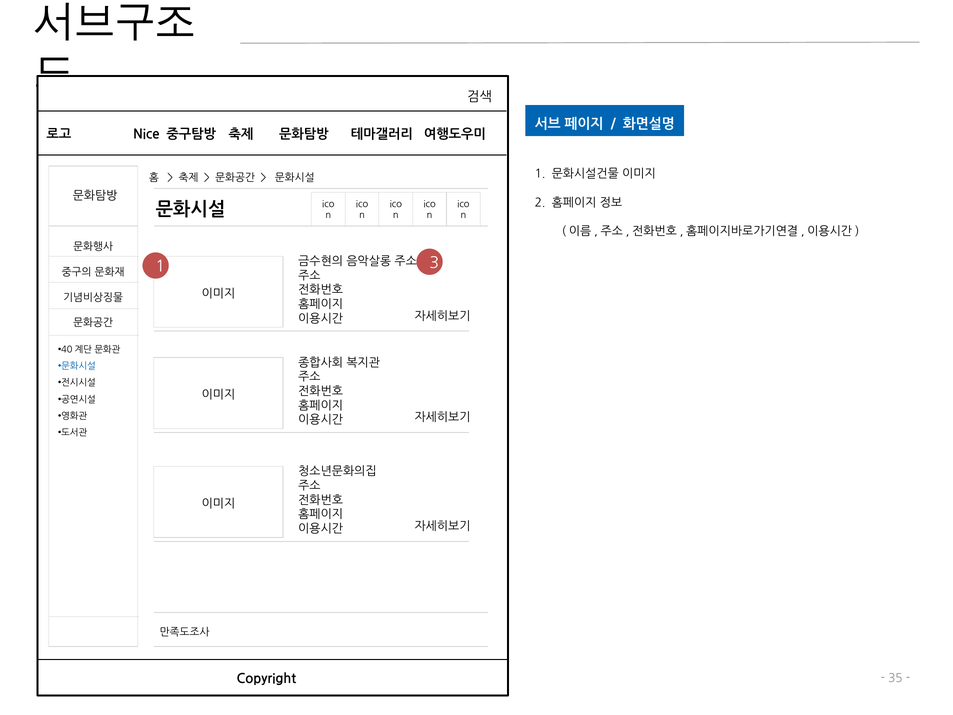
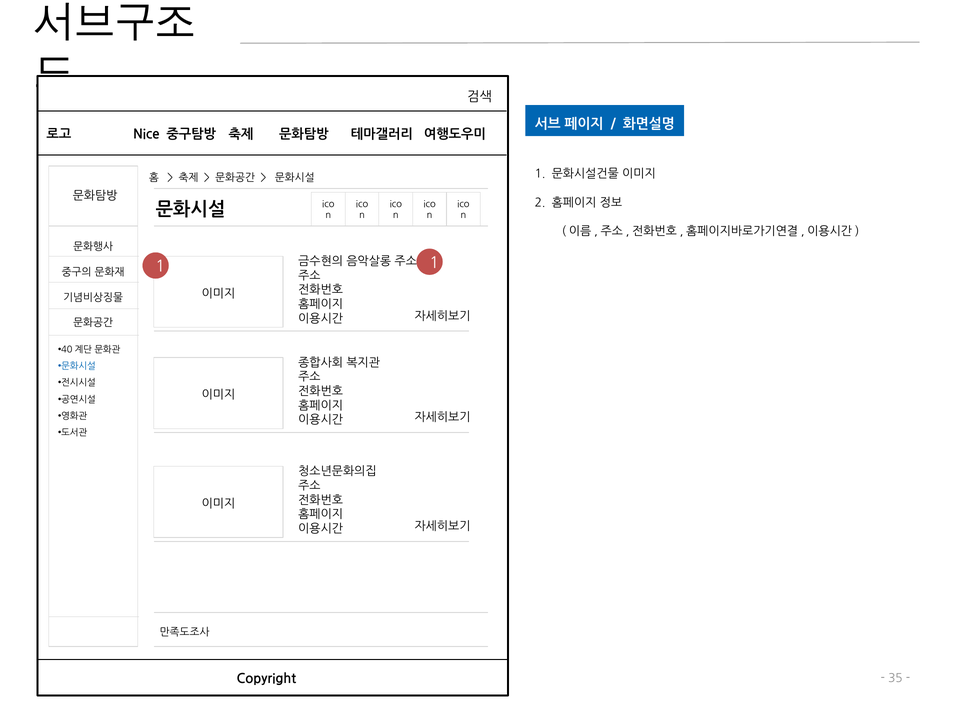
1 3: 3 -> 1
